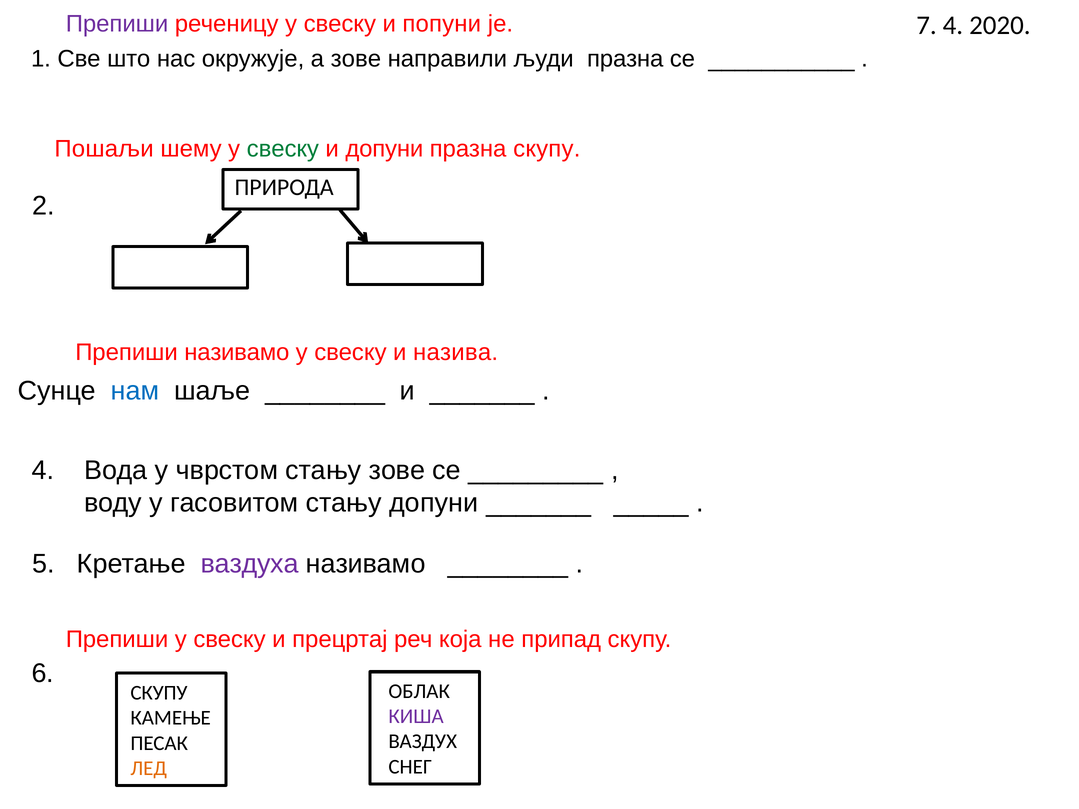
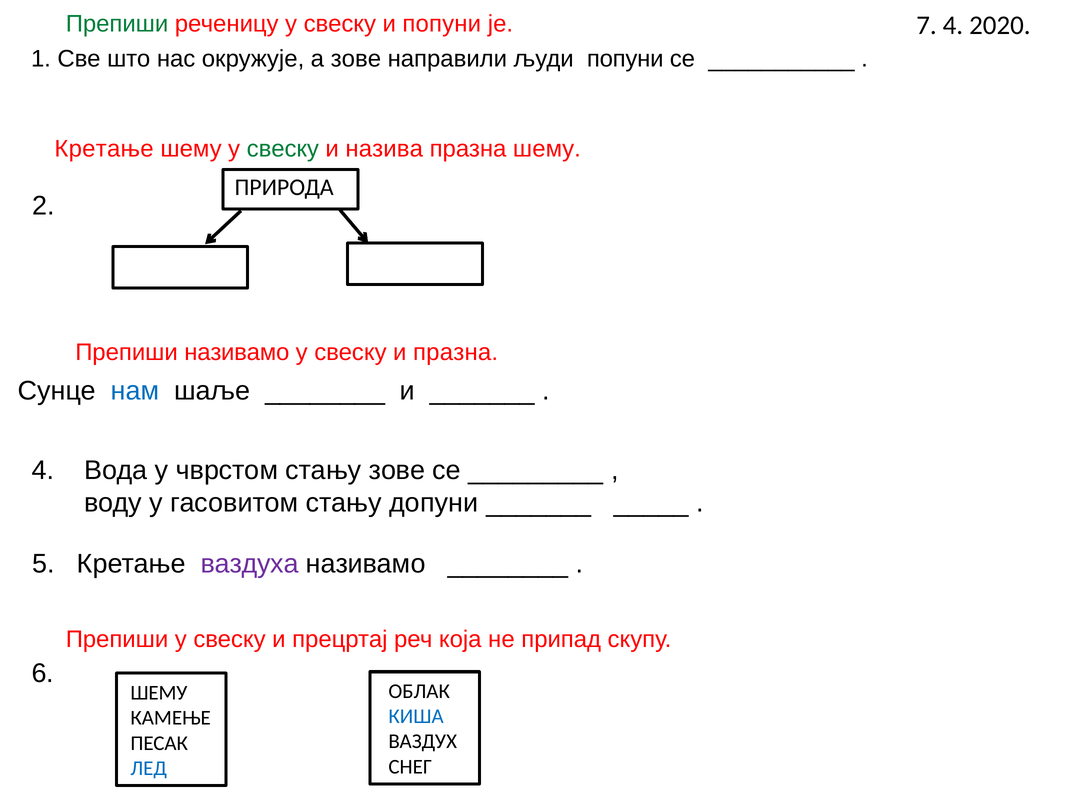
Препиши at (117, 24) colour: purple -> green
људи празна: празна -> попуни
Пошаљи at (104, 149): Пошаљи -> Кретање
и допуни: допуни -> назива
празна скупу: скупу -> шему
и назива: назива -> празна
СКУПУ at (159, 693): СКУПУ -> ШЕМУ
КИША colour: purple -> blue
ЛЕД colour: orange -> blue
